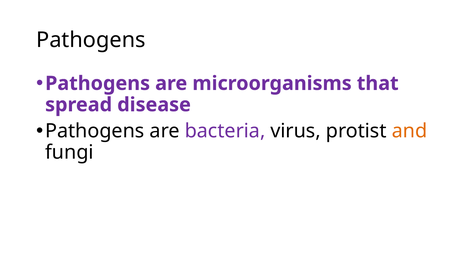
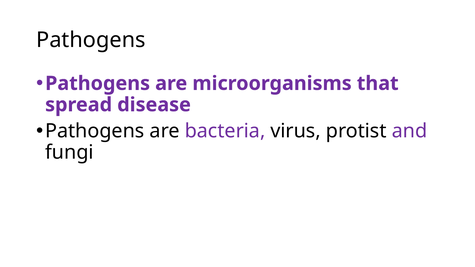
and colour: orange -> purple
